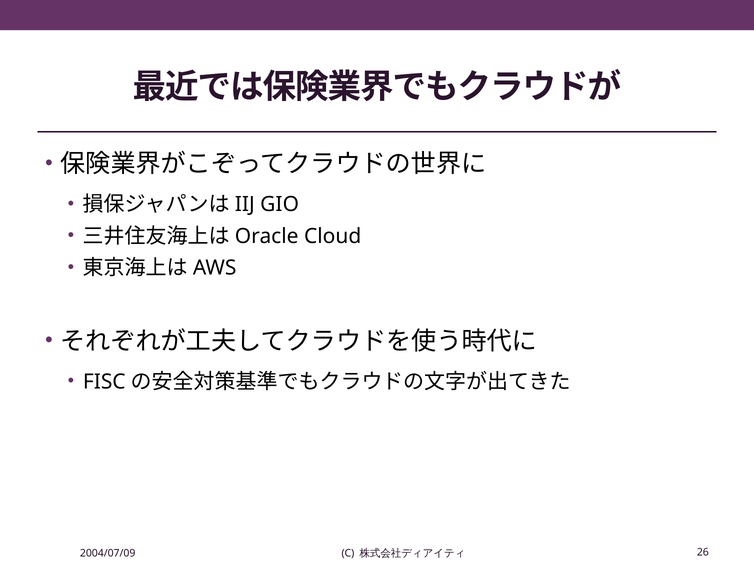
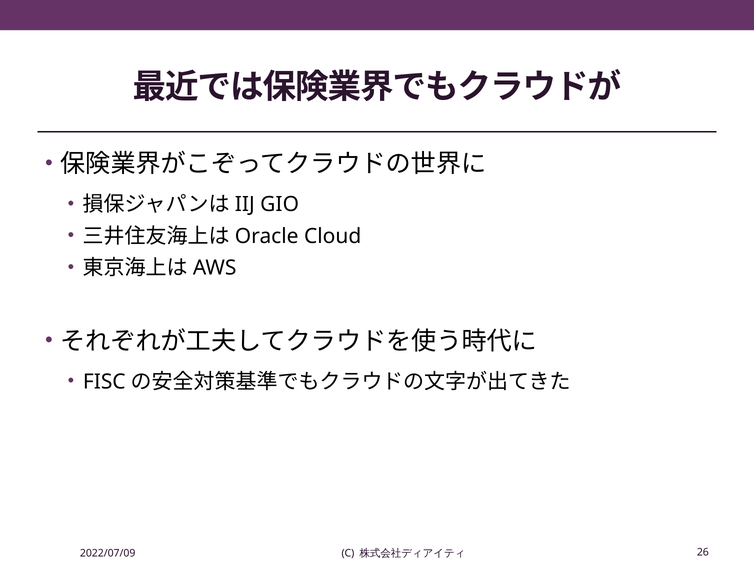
2004/07/09: 2004/07/09 -> 2022/07/09
